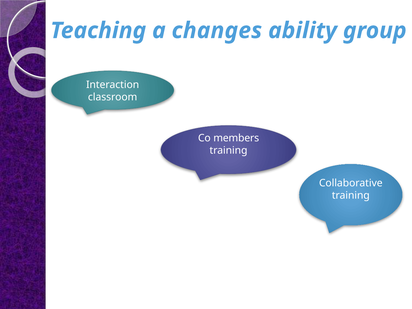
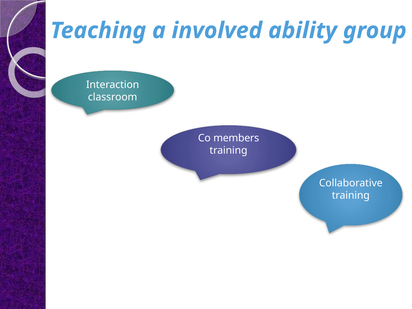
changes: changes -> involved
